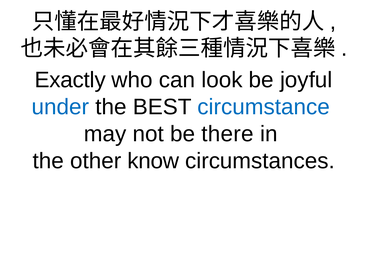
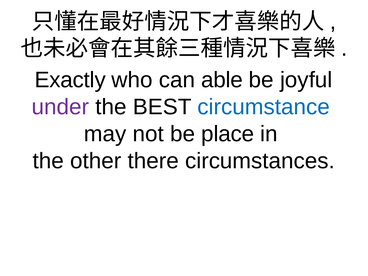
look: look -> able
under colour: blue -> purple
there: there -> place
know: know -> there
